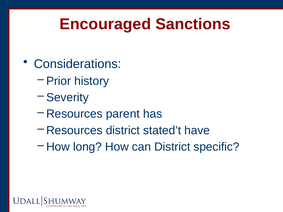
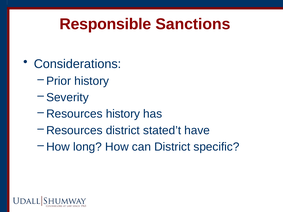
Encouraged: Encouraged -> Responsible
Resources parent: parent -> history
